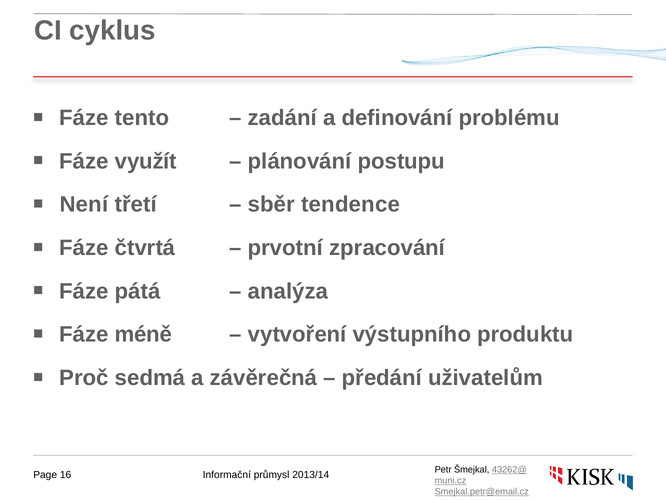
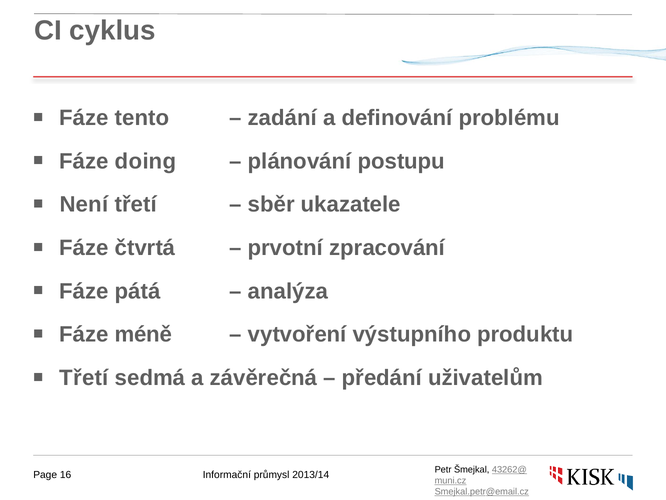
využít: využít -> doing
tendence: tendence -> ukazatele
Proč at (84, 378): Proč -> Třetí
